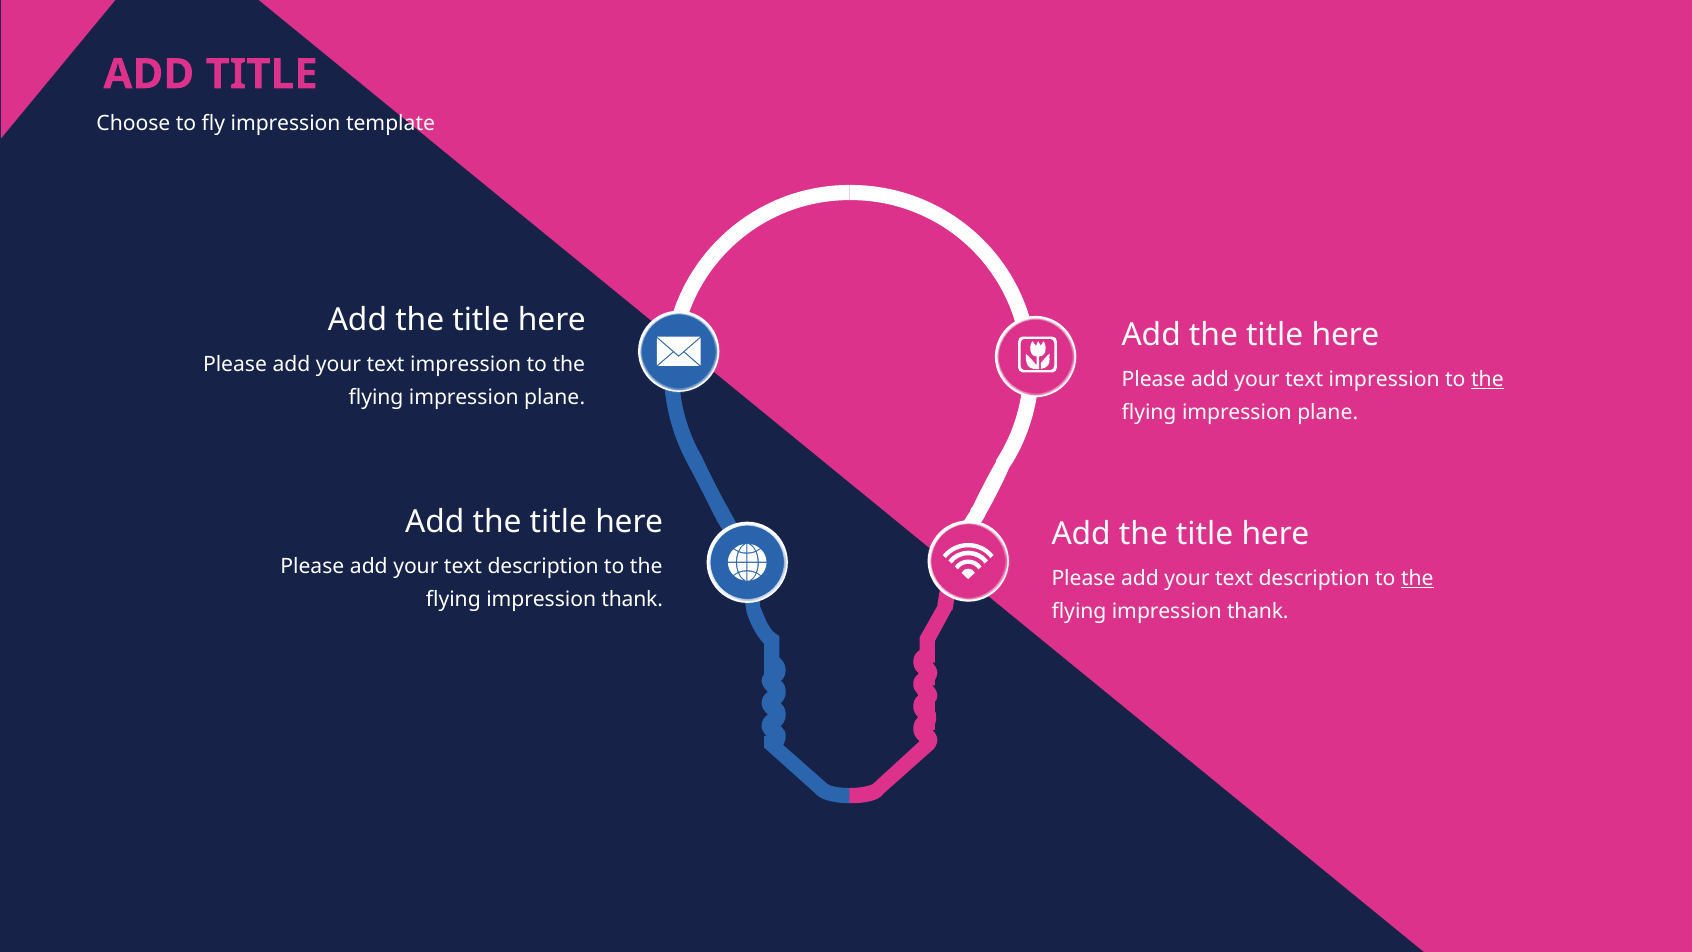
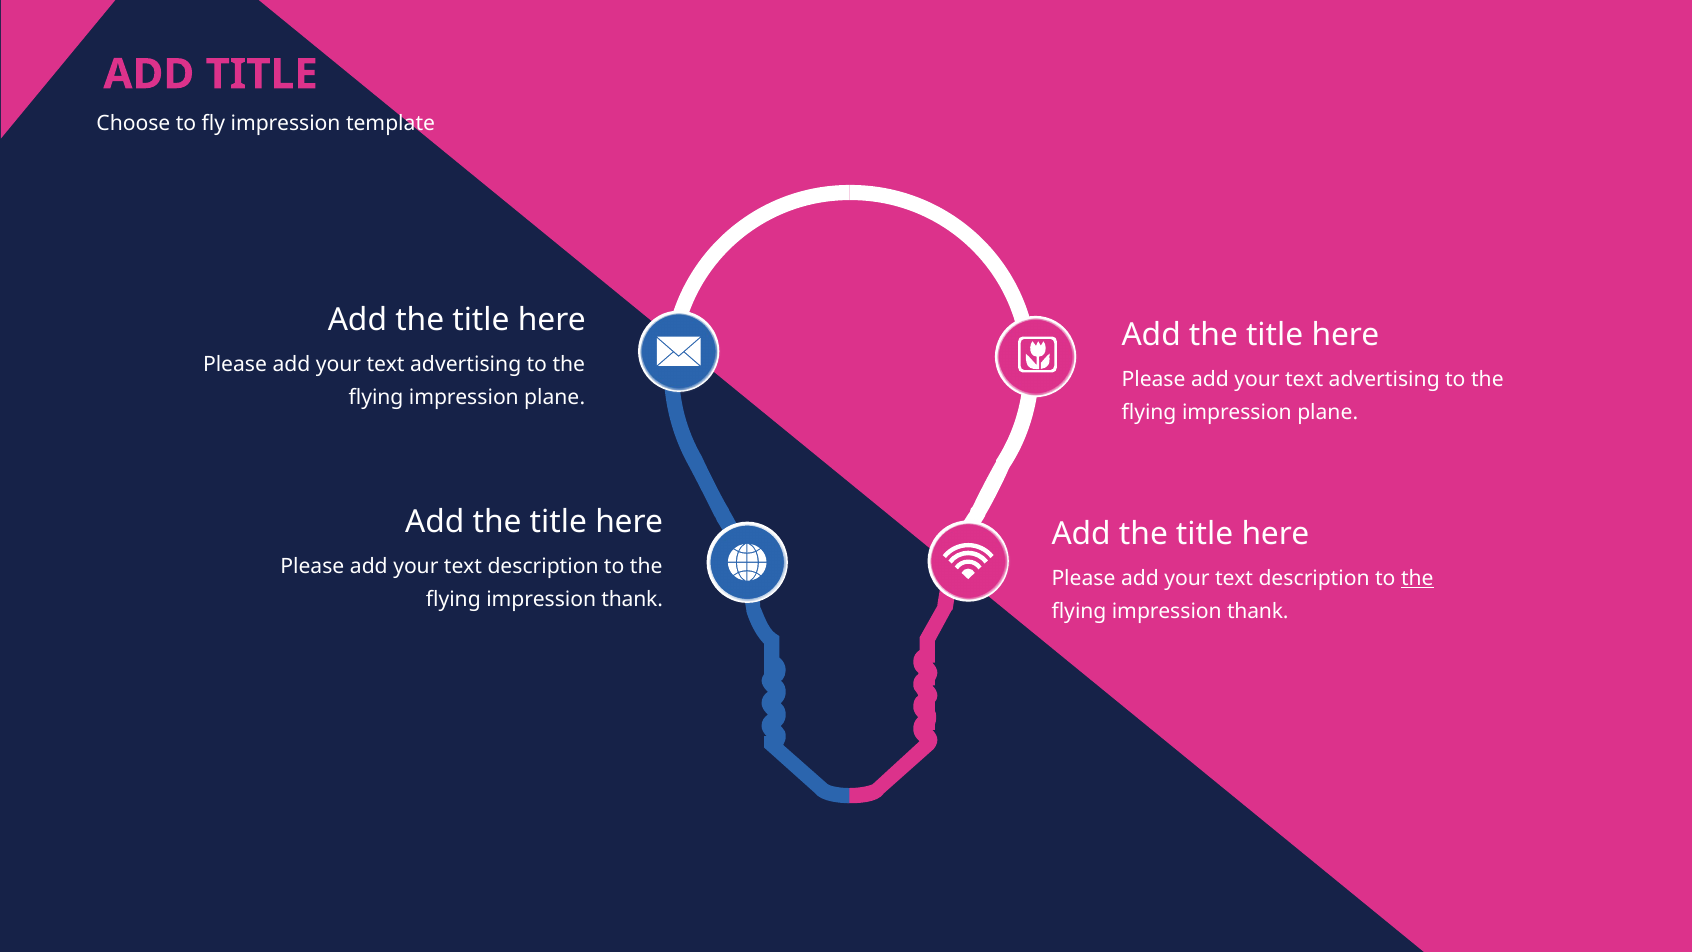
impression at (466, 364): impression -> advertising
impression at (1384, 380): impression -> advertising
the at (1487, 380) underline: present -> none
